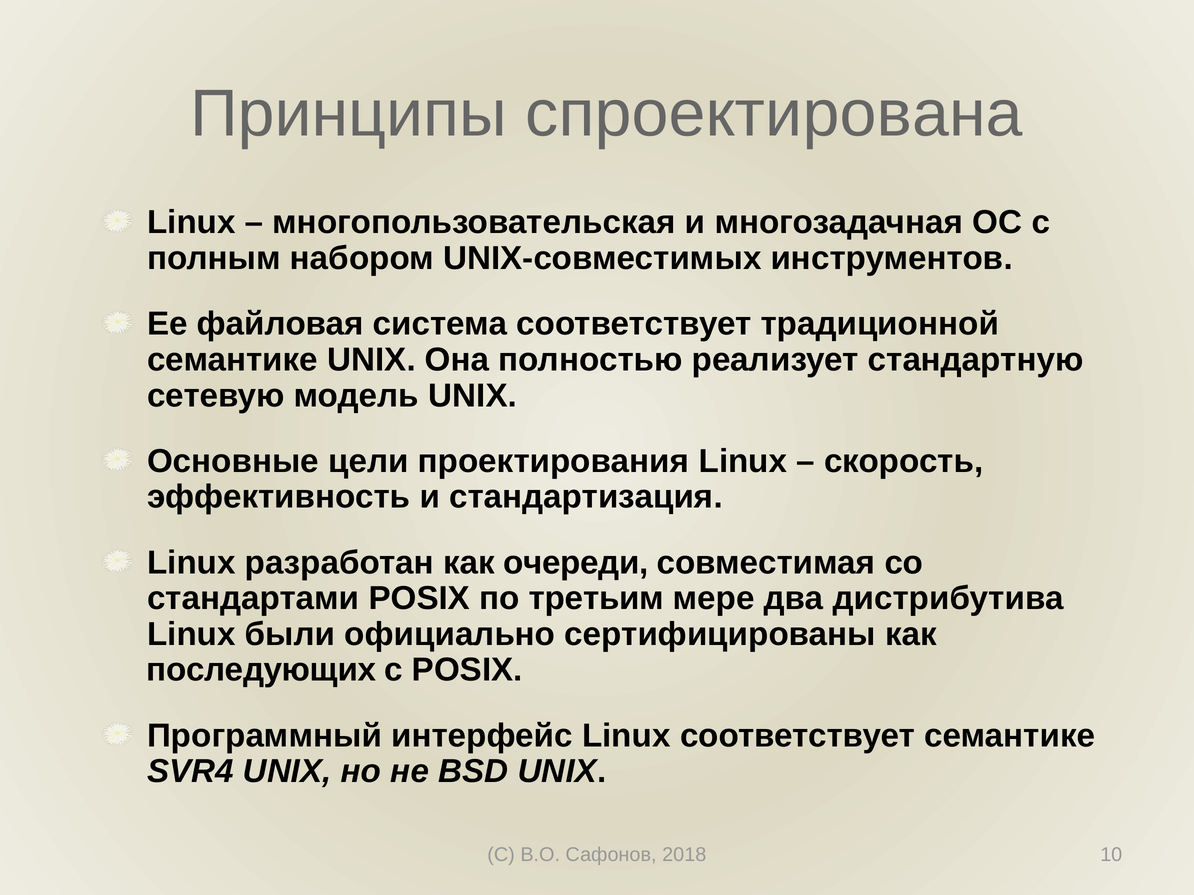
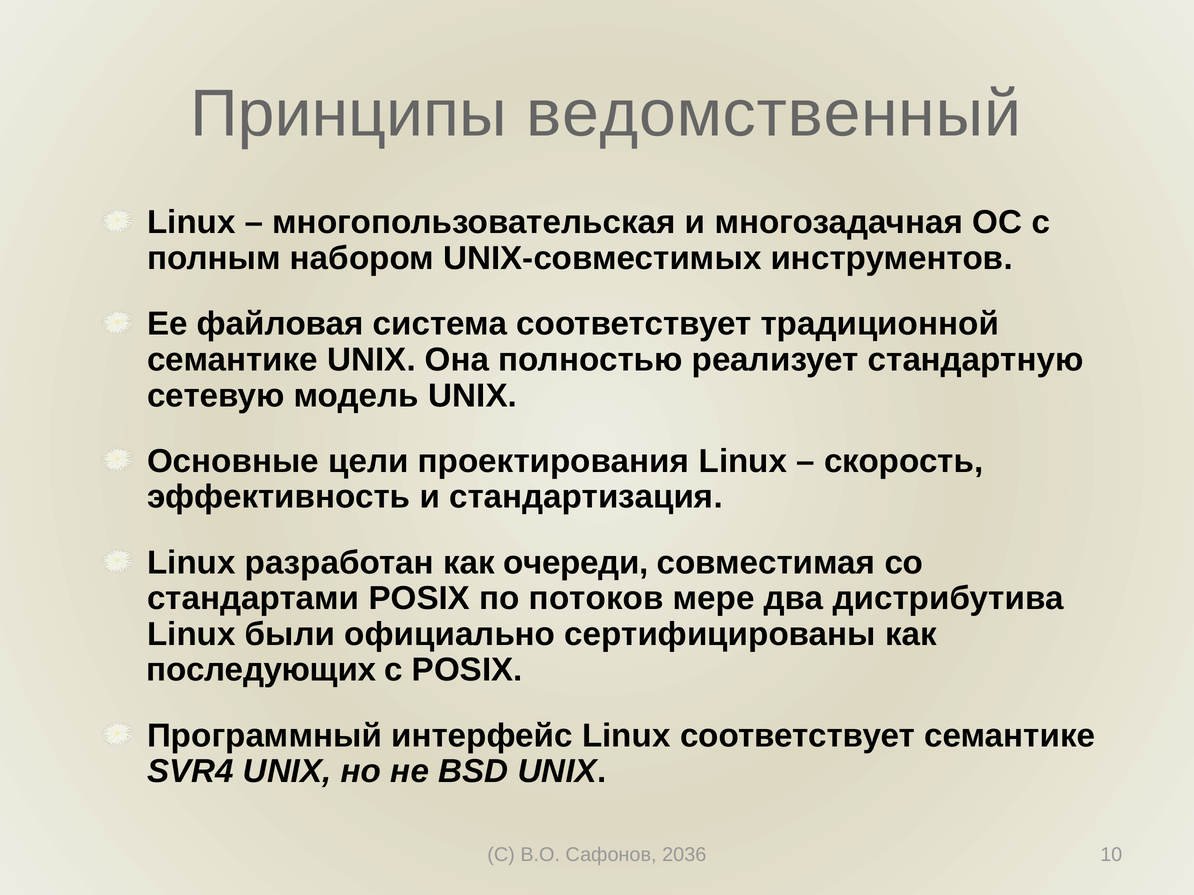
спроектирована: спроектирована -> ведомственный
третьим: третьим -> потоков
2018: 2018 -> 2036
